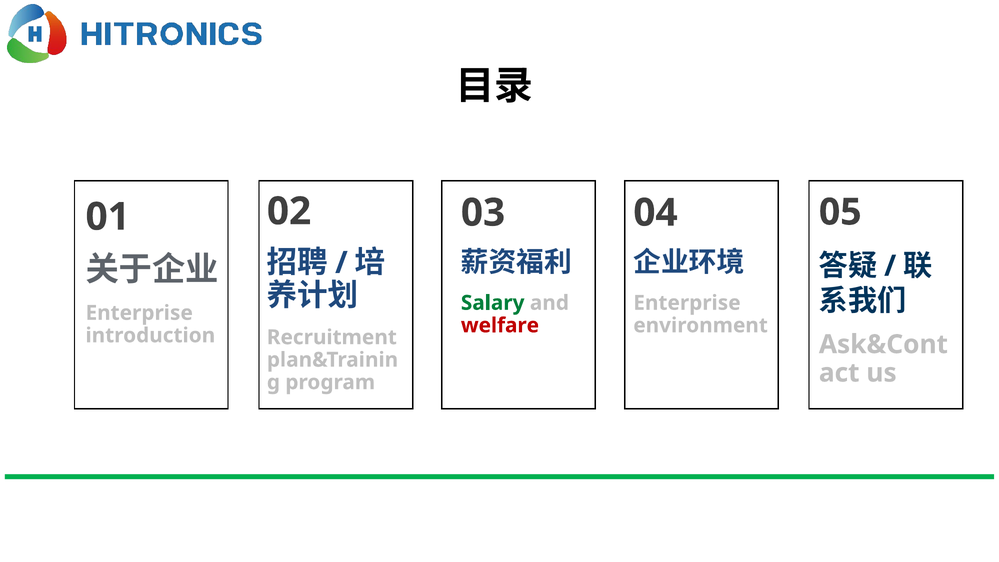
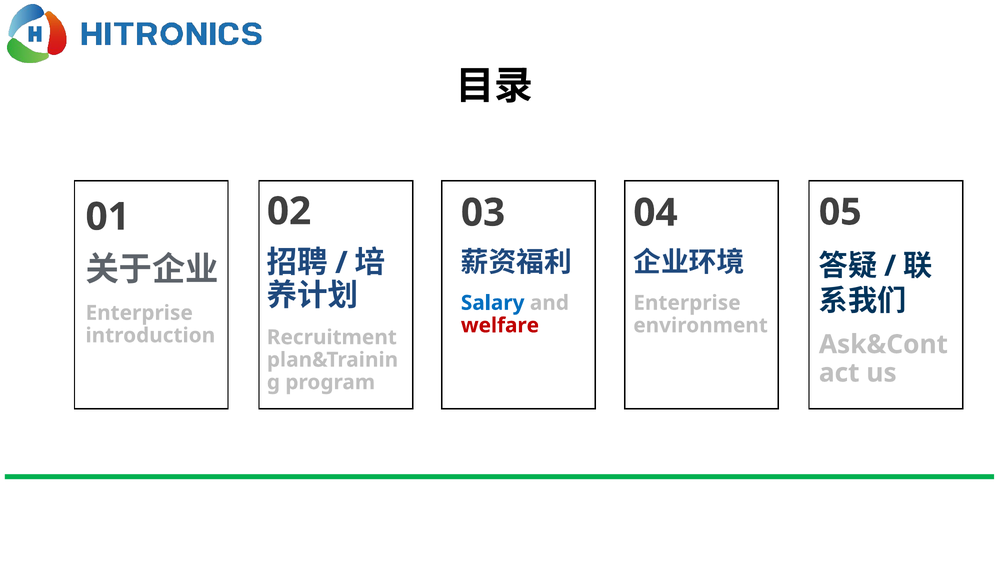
Salary colour: green -> blue
